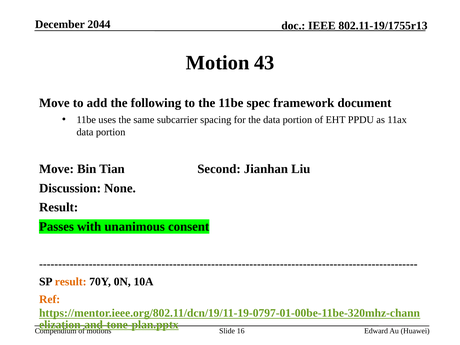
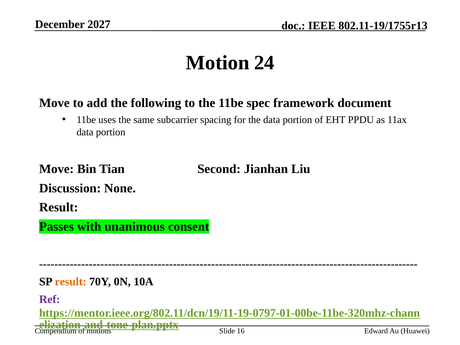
2044: 2044 -> 2027
43: 43 -> 24
Ref colour: orange -> purple
